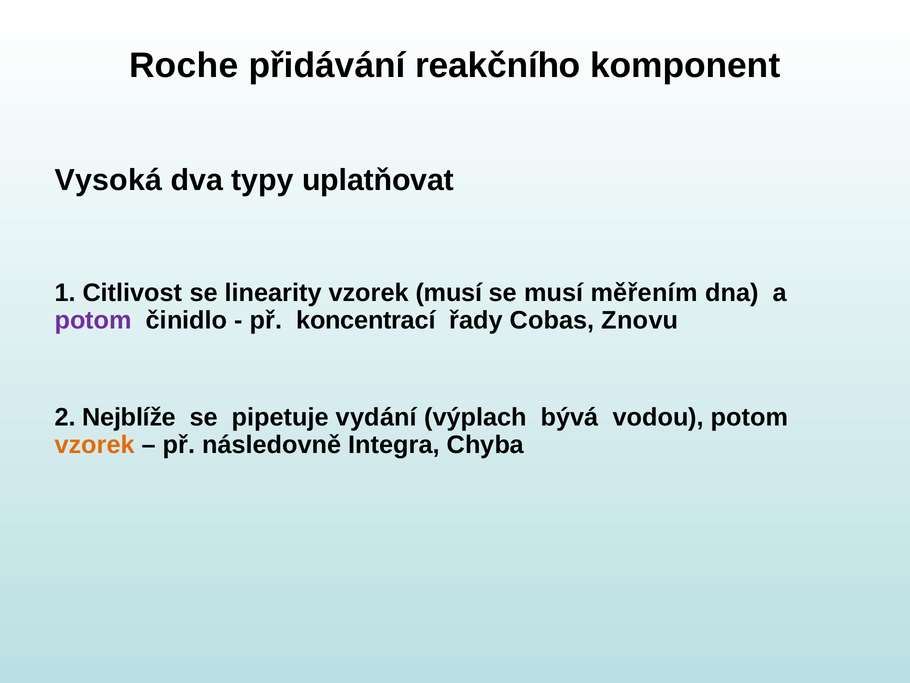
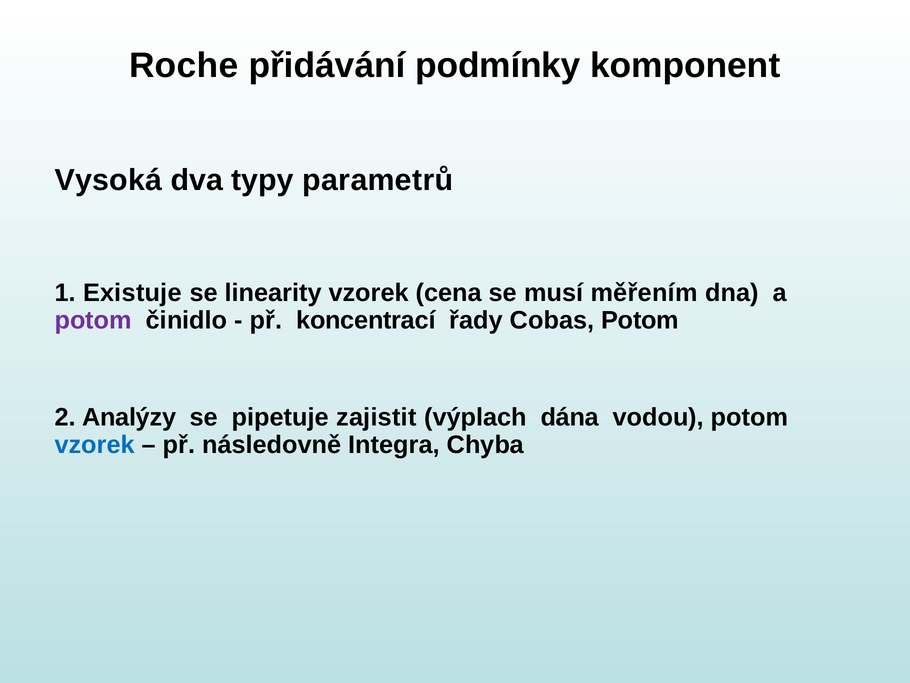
reakčního: reakčního -> podmínky
uplatňovat: uplatňovat -> parametrů
Citlivost: Citlivost -> Existuje
vzorek musí: musí -> cena
Cobas Znovu: Znovu -> Potom
Nejblíže: Nejblíže -> Analýzy
vydání: vydání -> zajistit
bývá: bývá -> dána
vzorek at (95, 444) colour: orange -> blue
